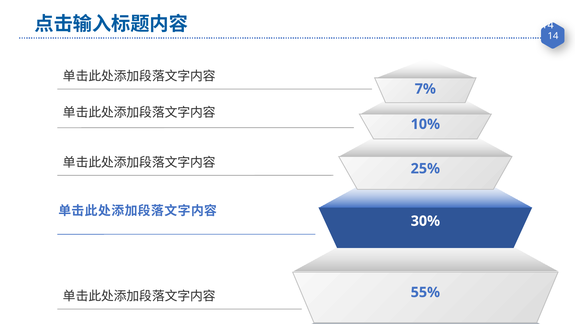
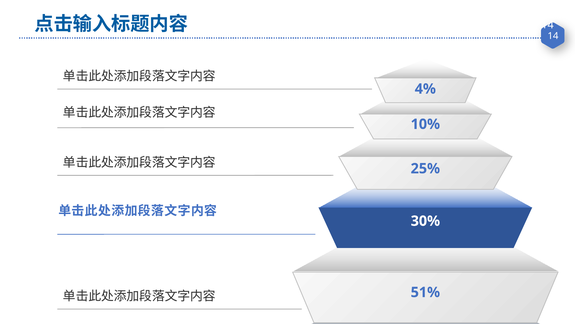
7%: 7% -> 4%
55%: 55% -> 51%
